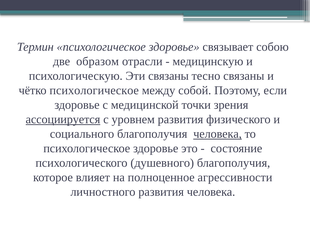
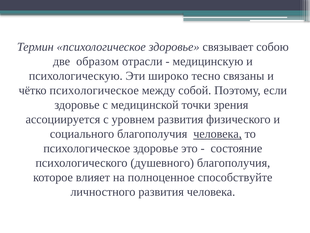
Эти связаны: связаны -> широко
ассоциируется underline: present -> none
агрессивности: агрессивности -> способствуйте
